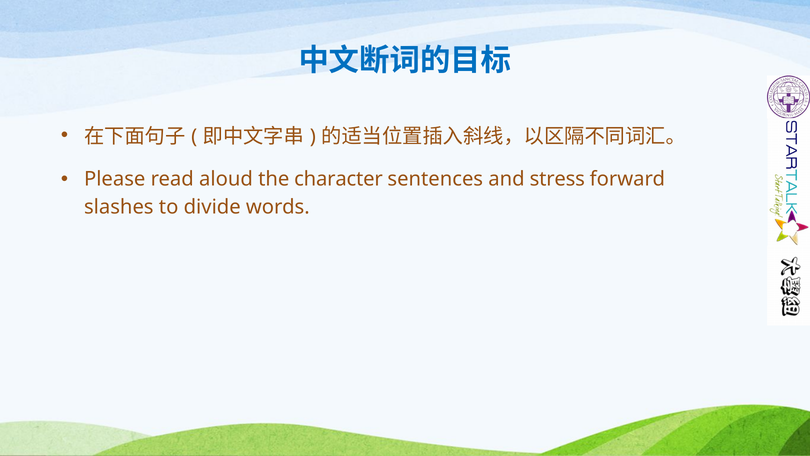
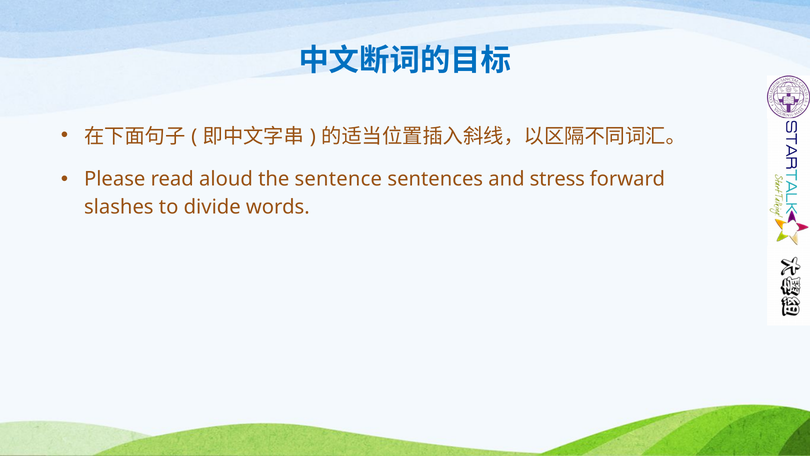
character: character -> sentence
